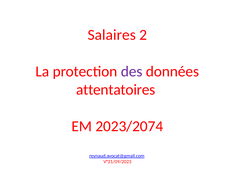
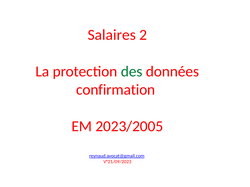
des colour: purple -> green
attentatoires: attentatoires -> confirmation
2023/2074: 2023/2074 -> 2023/2005
